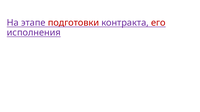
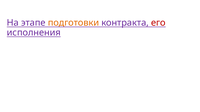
подготовки colour: red -> orange
